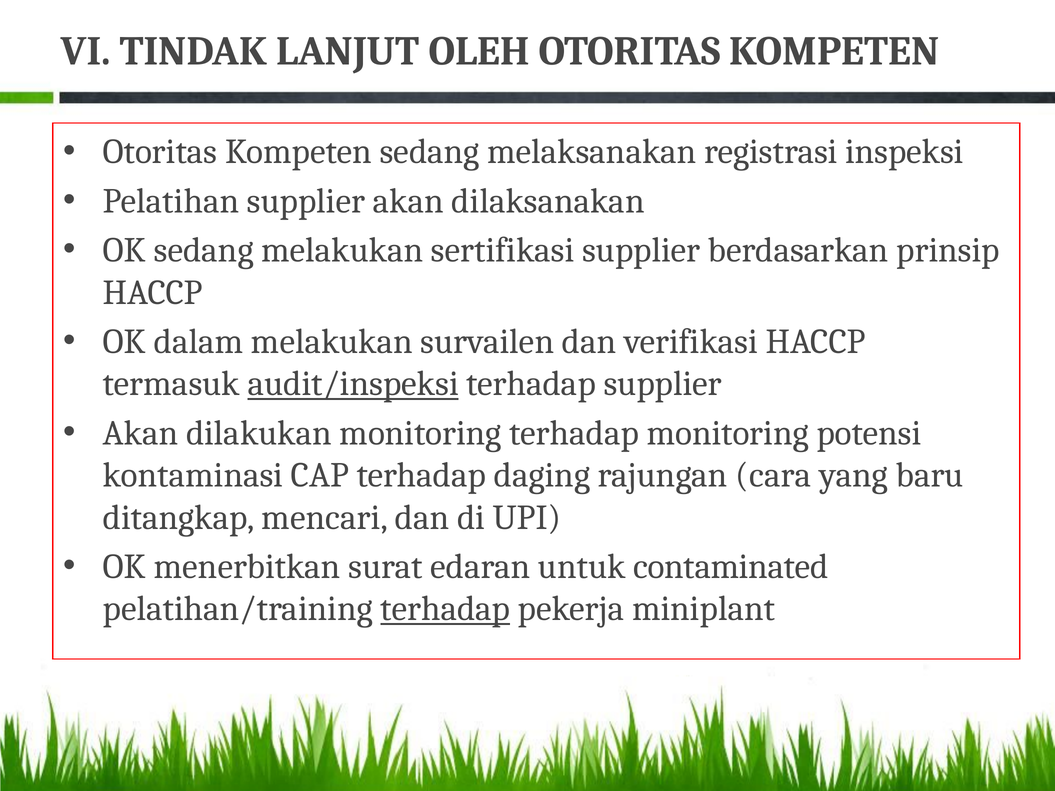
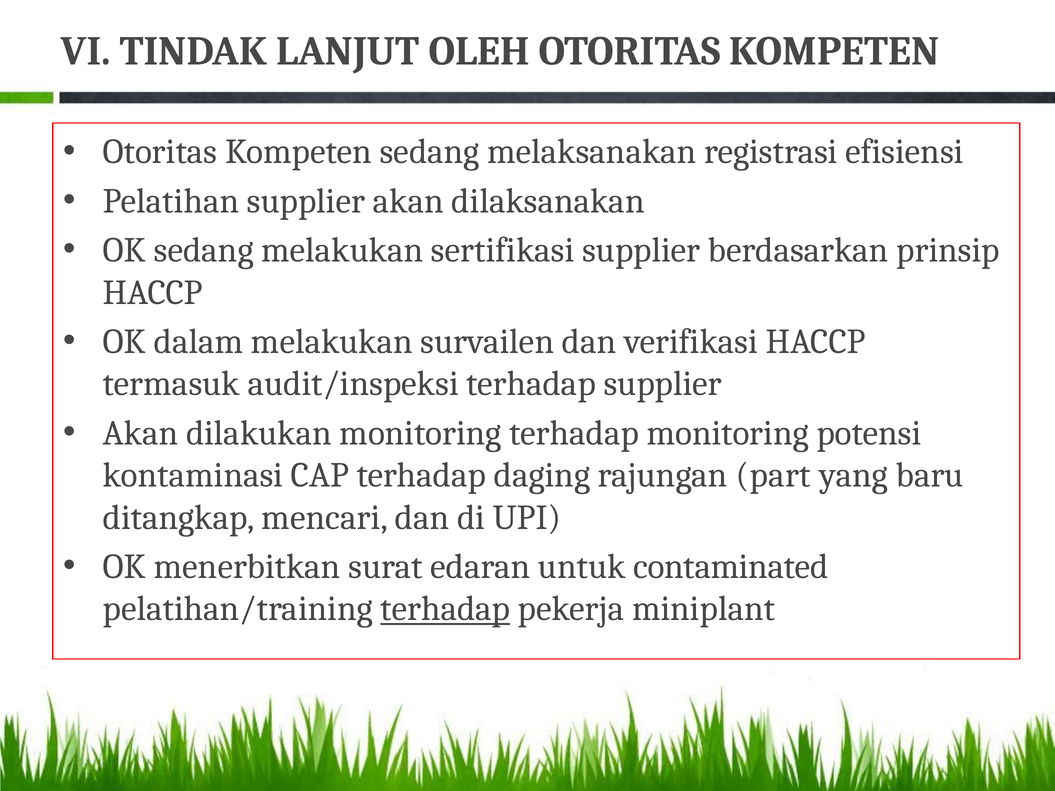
inspeksi: inspeksi -> efisiensi
audit/inspeksi underline: present -> none
cara: cara -> part
